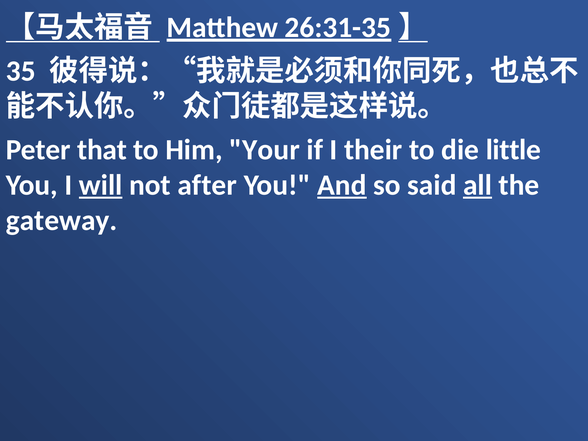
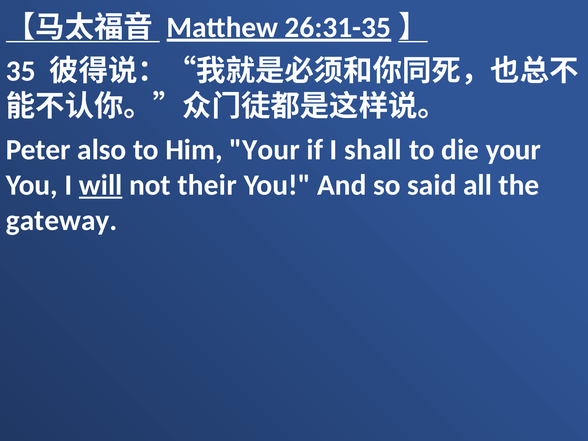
that: that -> also
their: their -> shall
die little: little -> your
after: after -> their
And underline: present -> none
all underline: present -> none
